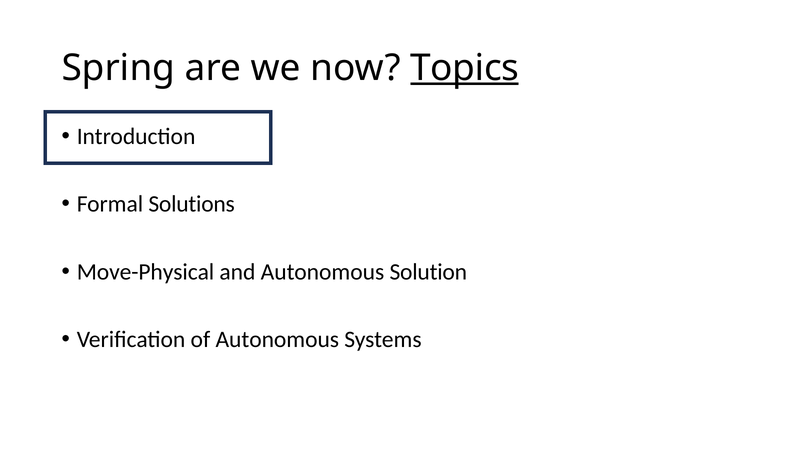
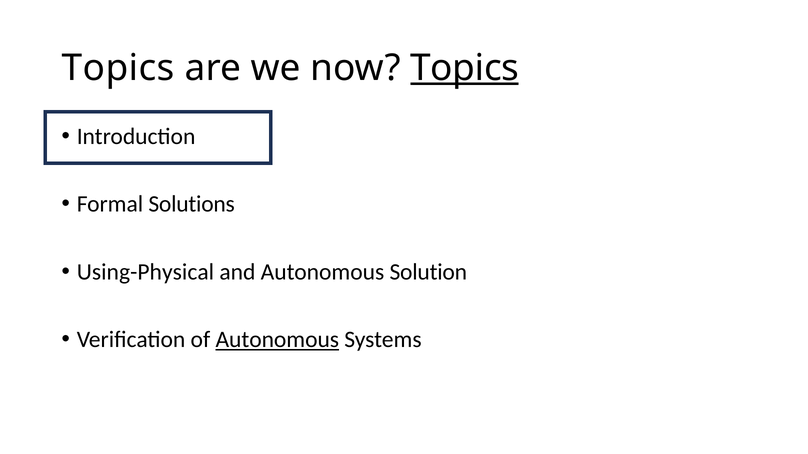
Spring at (118, 68): Spring -> Topics
Move-Physical: Move-Physical -> Using-Physical
Autonomous at (277, 340) underline: none -> present
